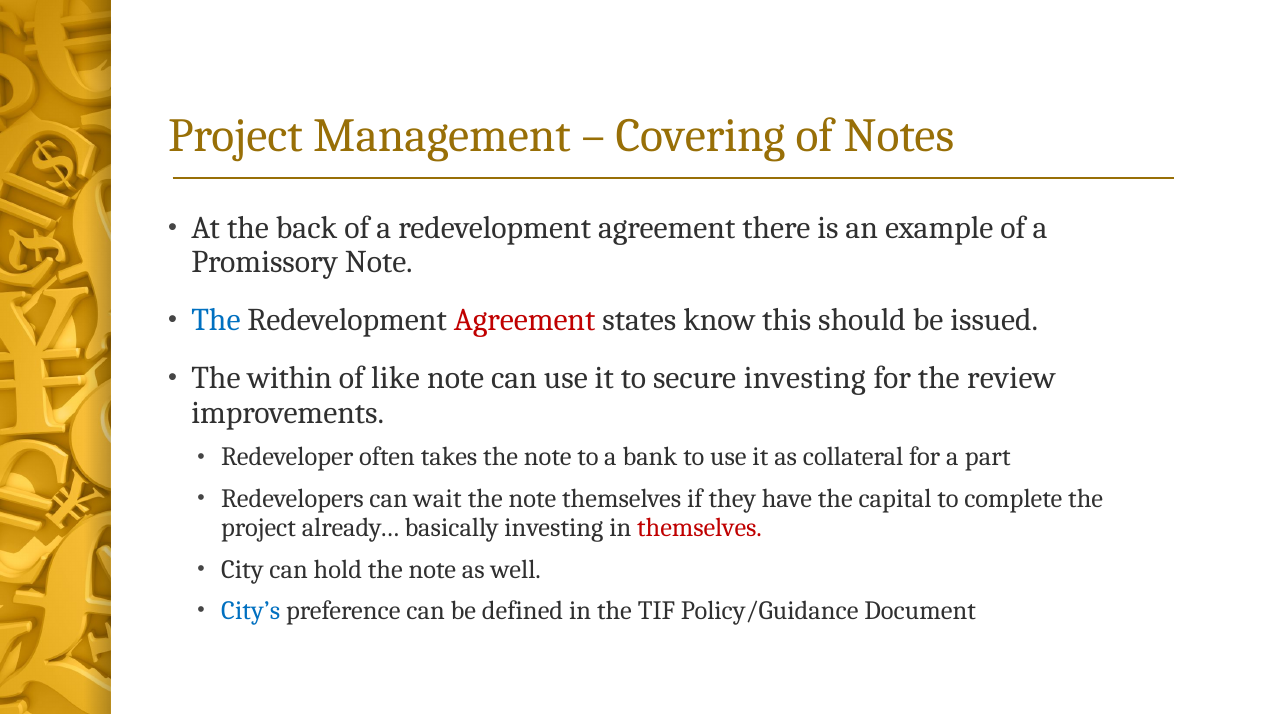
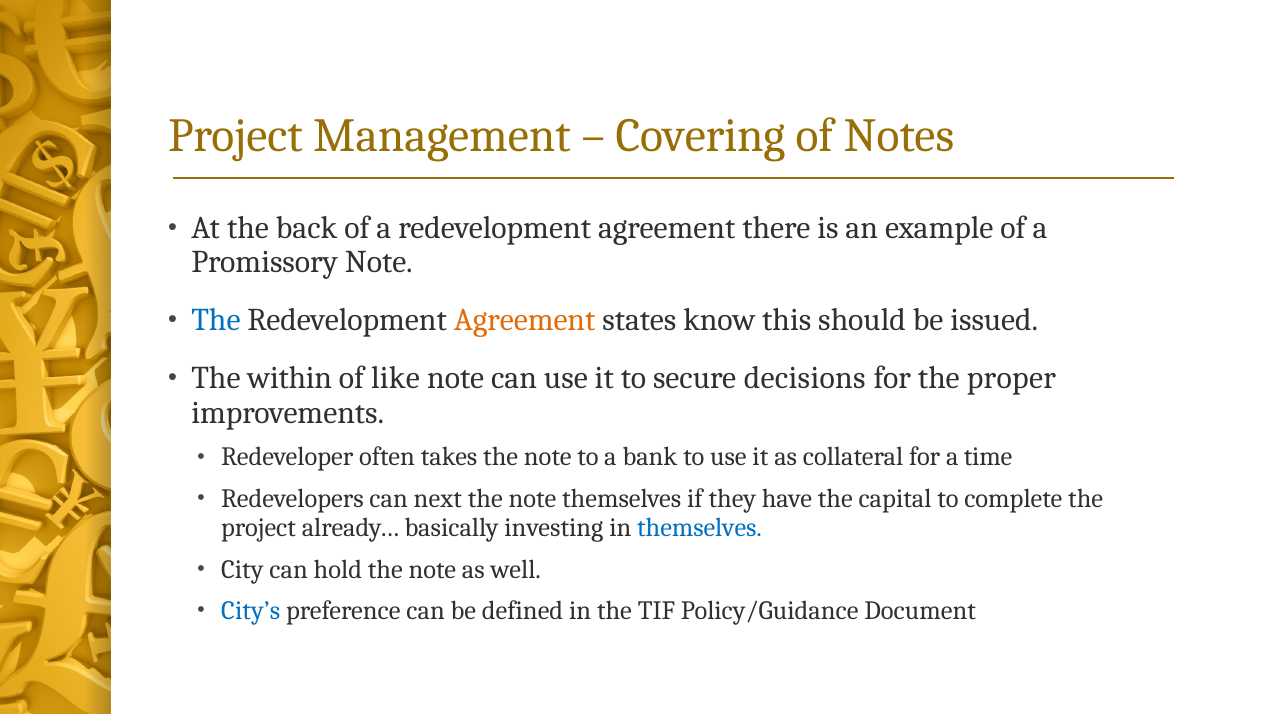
Agreement at (525, 320) colour: red -> orange
secure investing: investing -> decisions
review: review -> proper
part: part -> time
wait: wait -> next
themselves at (700, 528) colour: red -> blue
